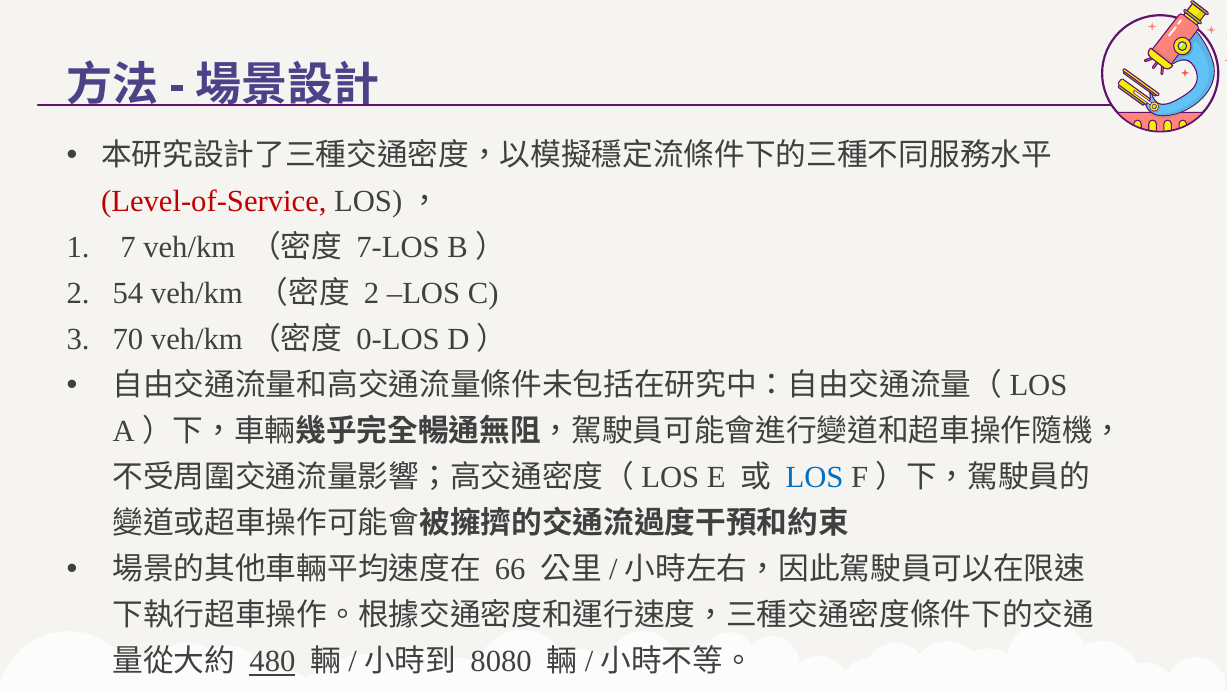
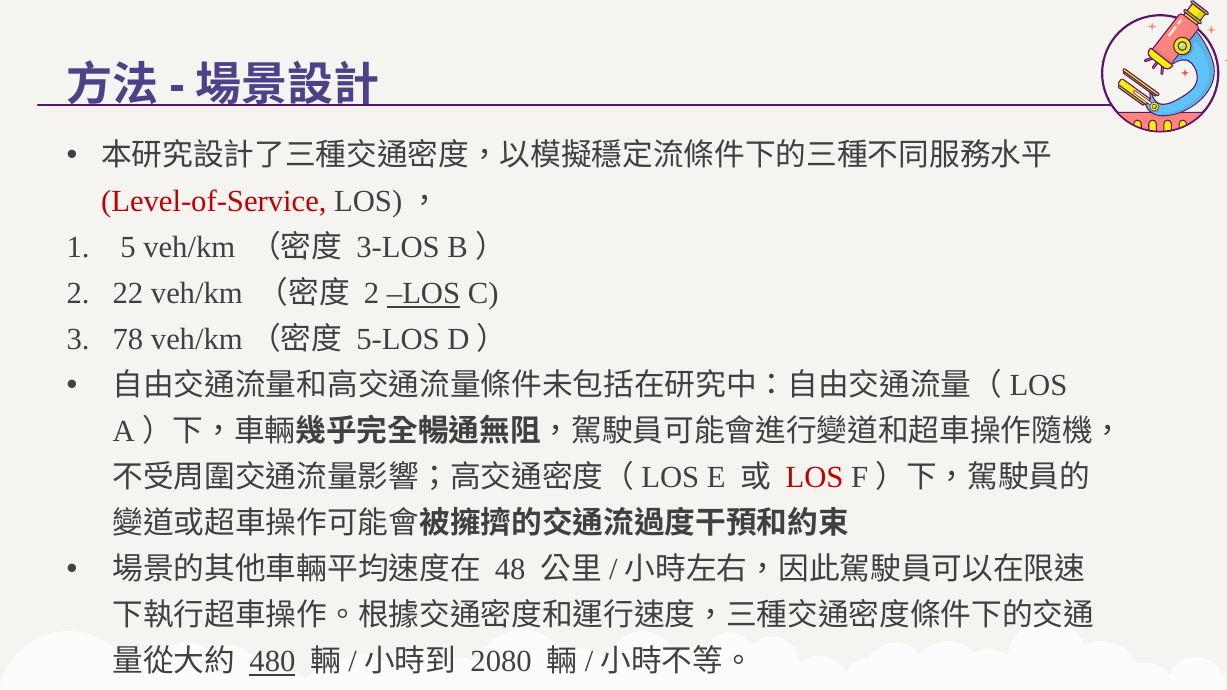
7: 7 -> 5
7-LOS: 7-LOS -> 3-LOS
54: 54 -> 22
LOS at (424, 294) underline: none -> present
70: 70 -> 78
0-LOS: 0-LOS -> 5-LOS
LOS at (815, 478) colour: blue -> red
66: 66 -> 48
8080: 8080 -> 2080
